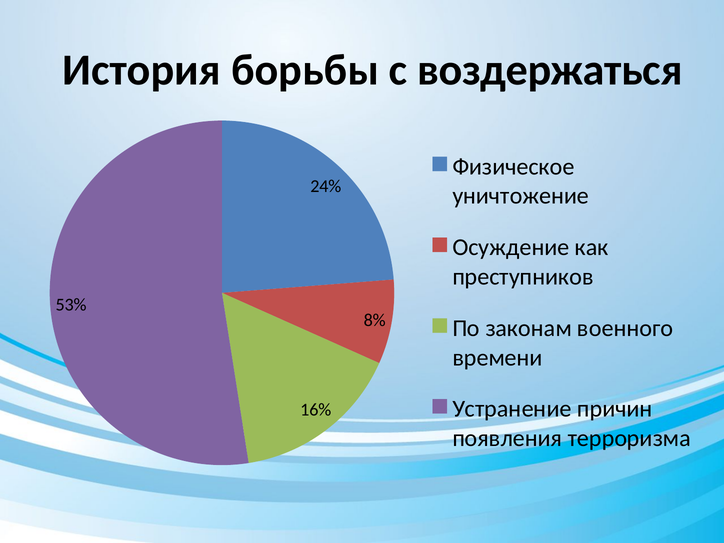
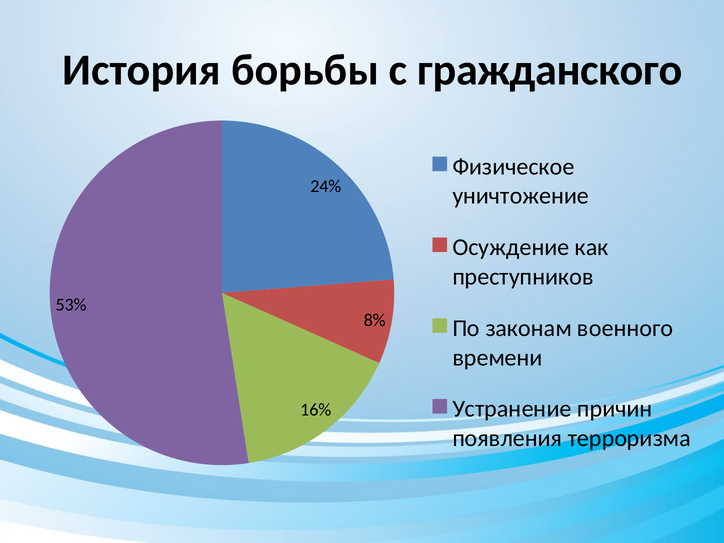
воздержаться: воздержаться -> гражданского
